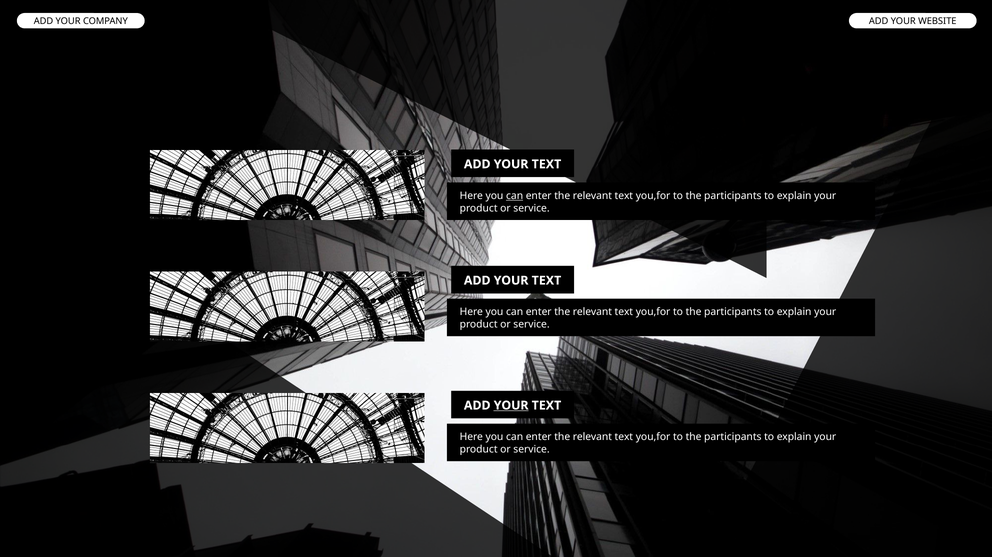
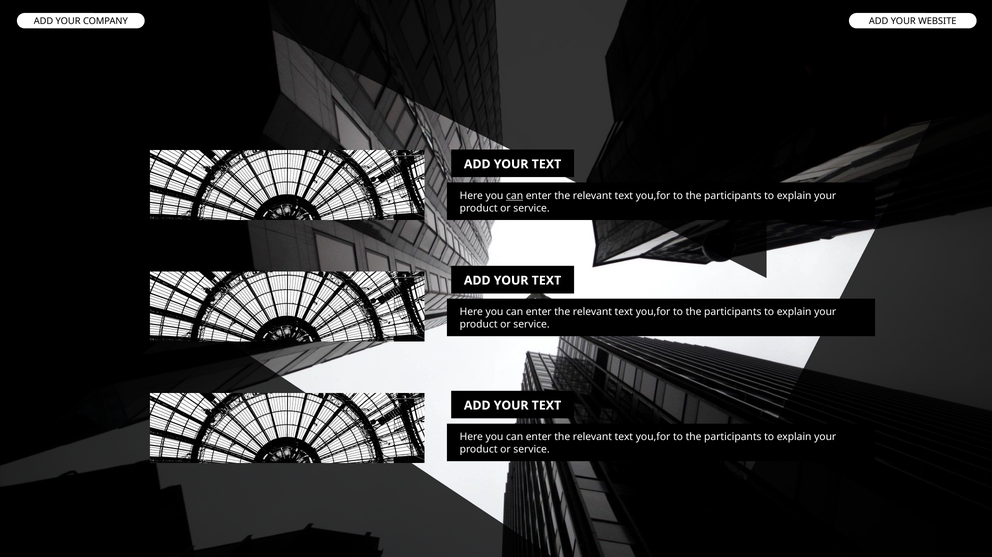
YOUR at (511, 406) underline: present -> none
